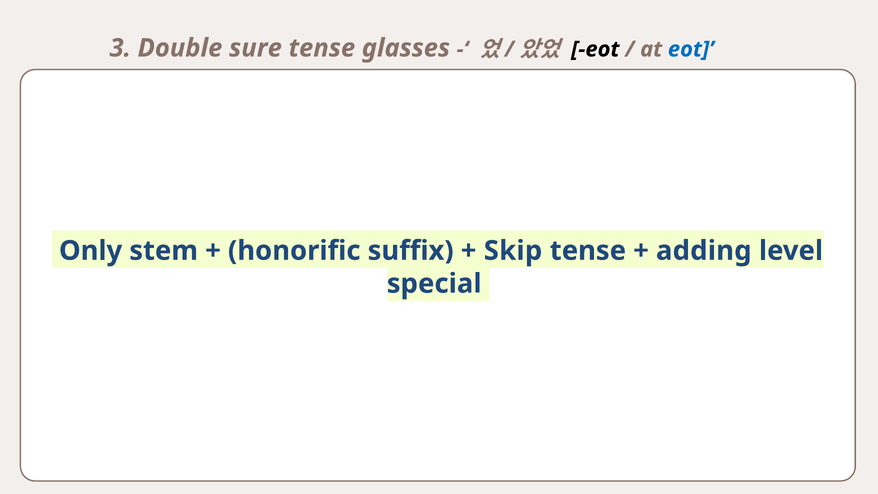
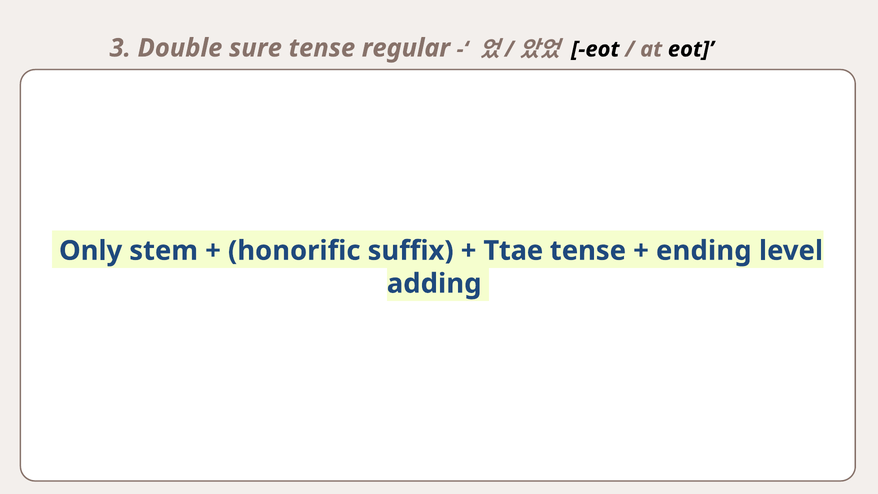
glasses: glasses -> regular
eot at (691, 49) colour: blue -> black
Skip: Skip -> Ttae
adding: adding -> ending
special: special -> adding
